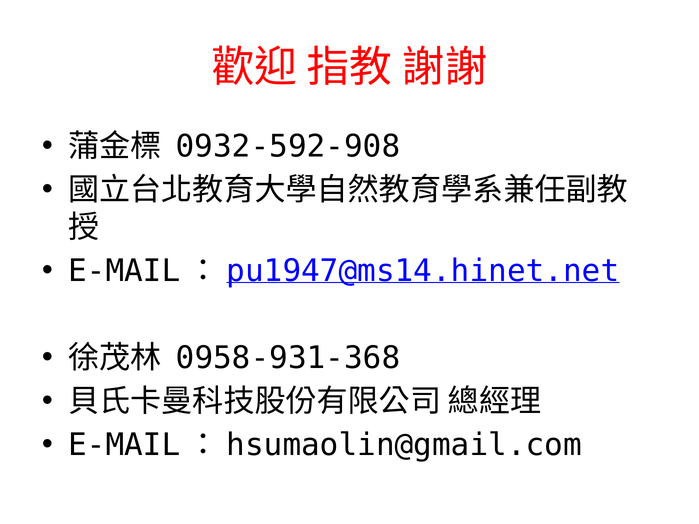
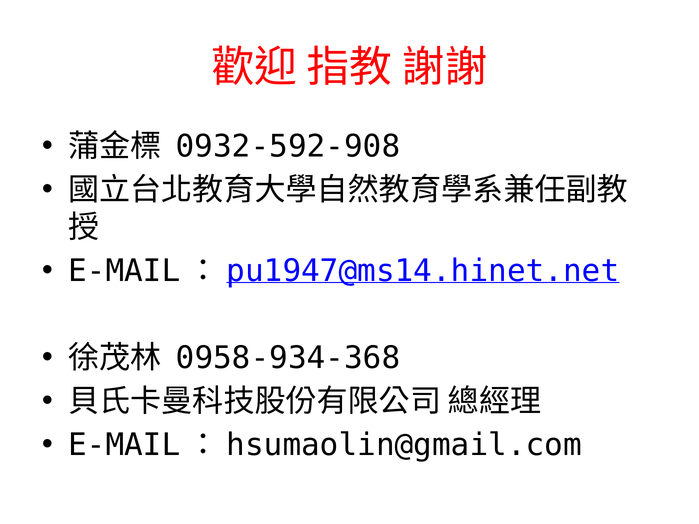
0958-931-368: 0958-931-368 -> 0958-934-368
